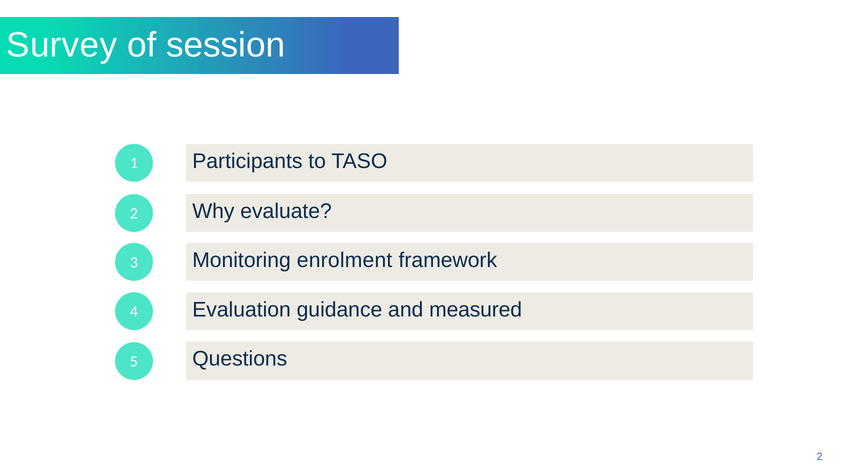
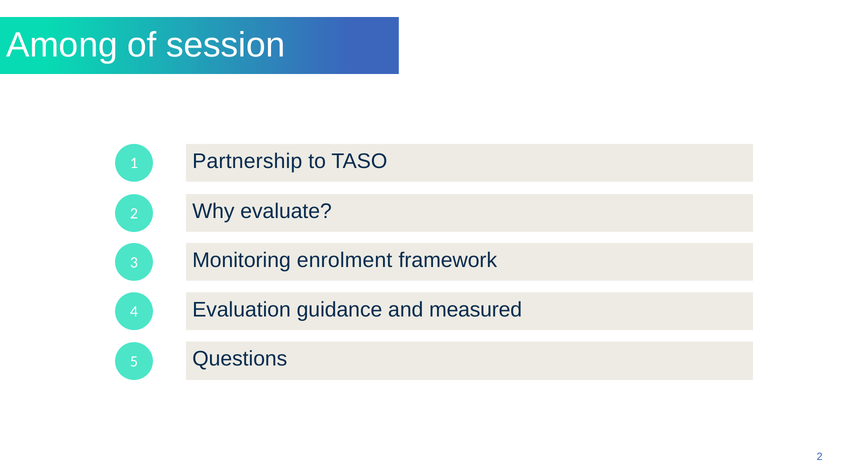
Survey: Survey -> Among
Participants: Participants -> Partnership
